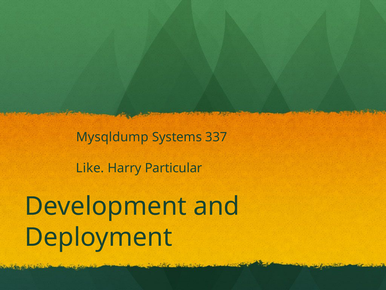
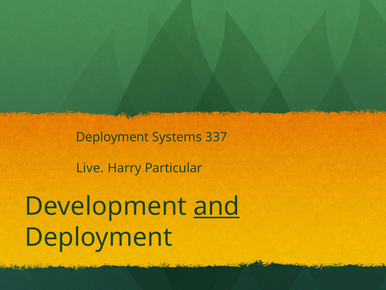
Mysqldump at (112, 137): Mysqldump -> Deployment
Like: Like -> Live
and underline: none -> present
